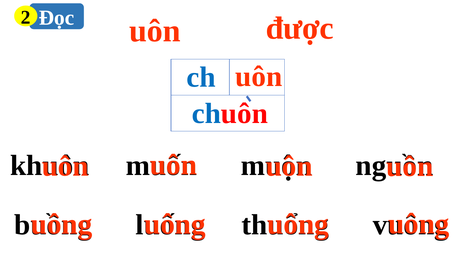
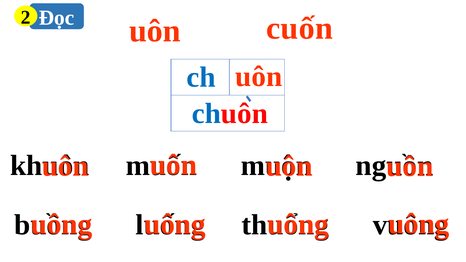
được: được -> cuốn
